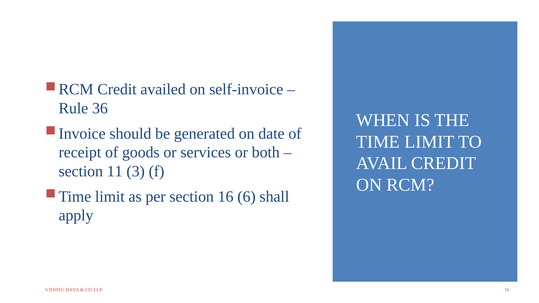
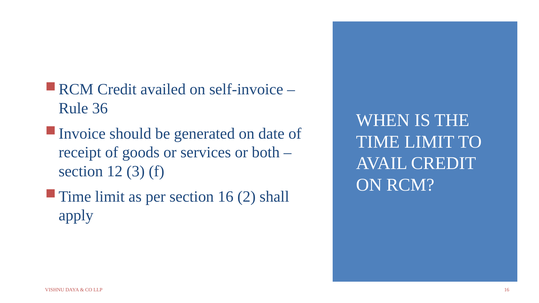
11: 11 -> 12
6: 6 -> 2
